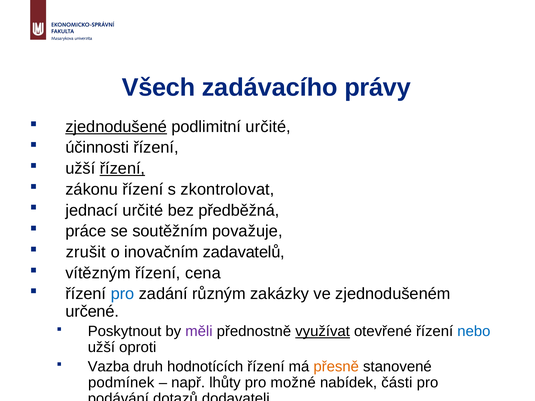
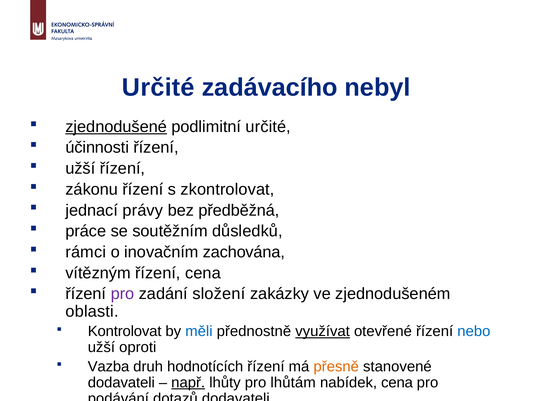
Všech at (159, 88): Všech -> Určité
právy: právy -> nebyl
řízení at (122, 169) underline: present -> none
jednací určité: určité -> právy
považuje: považuje -> důsledků
zrušit: zrušit -> rámci
zadavatelů: zadavatelů -> zachována
pro at (122, 294) colour: blue -> purple
různým: různým -> složení
určené: určené -> oblasti
Poskytnout: Poskytnout -> Kontrolovat
měli colour: purple -> blue
podmínek at (121, 383): podmínek -> dodavateli
např underline: none -> present
možné: možné -> lhůtám
nabídek části: části -> cena
